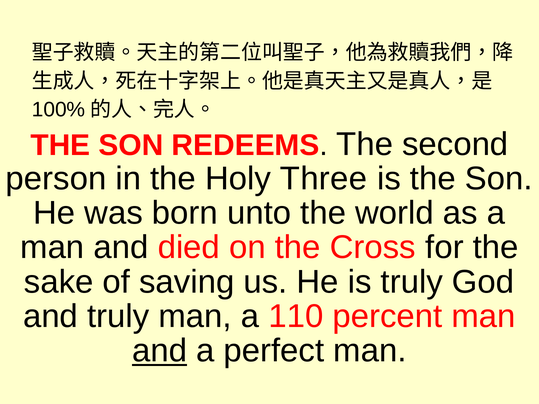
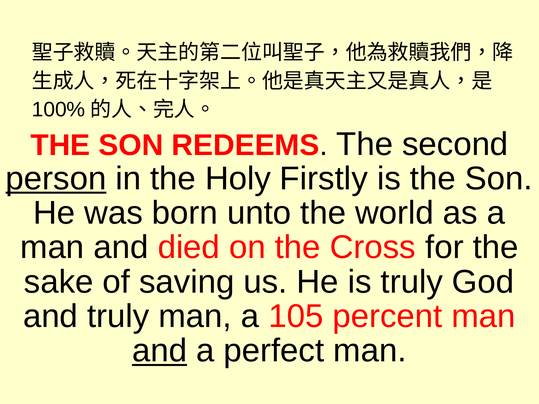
person underline: none -> present
Three: Three -> Firstly
110: 110 -> 105
